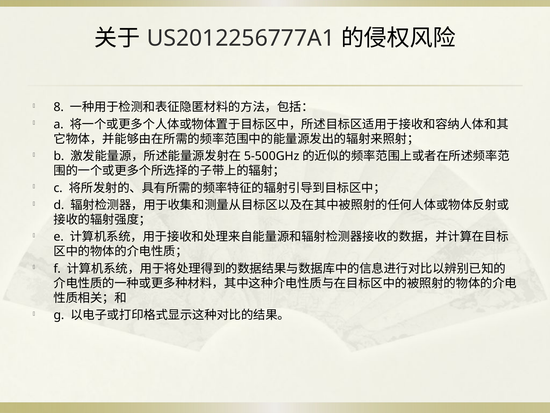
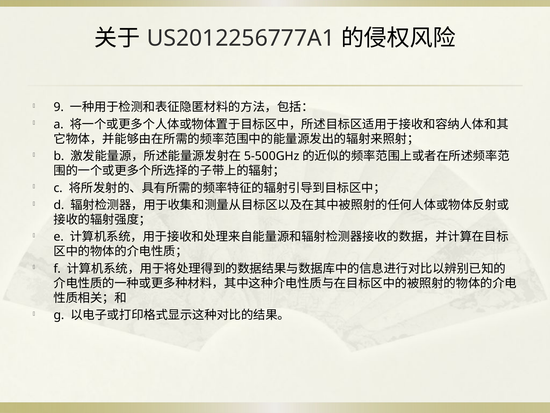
8: 8 -> 9
